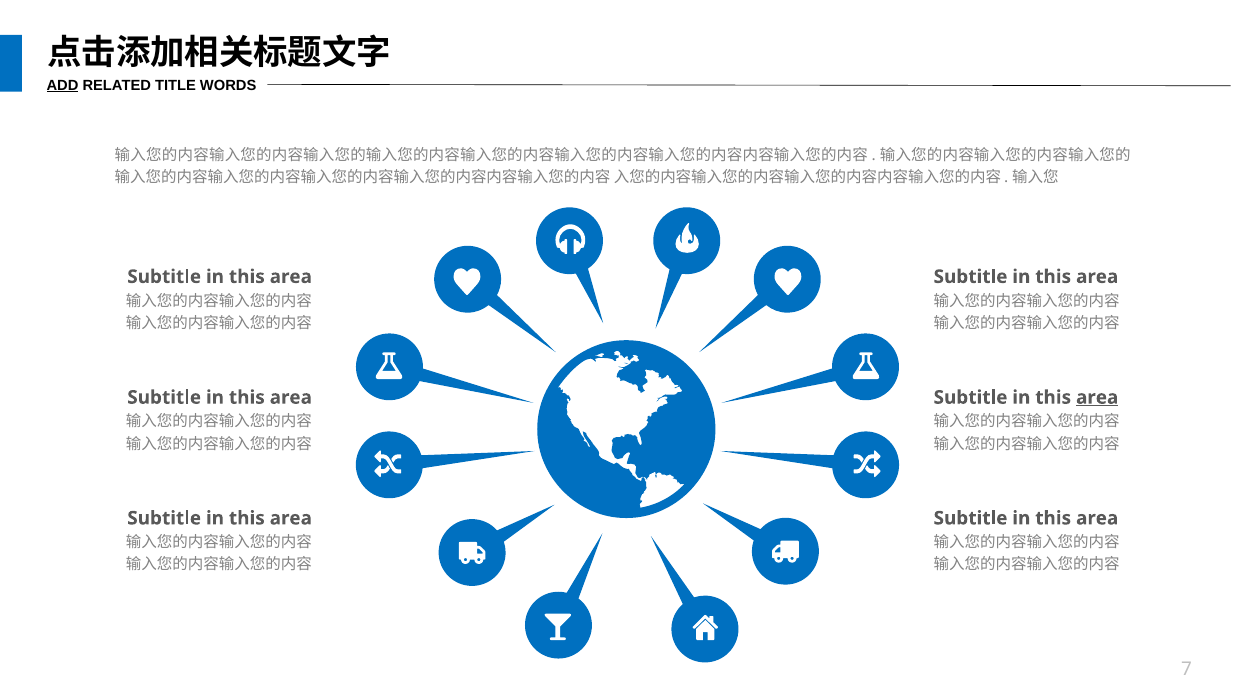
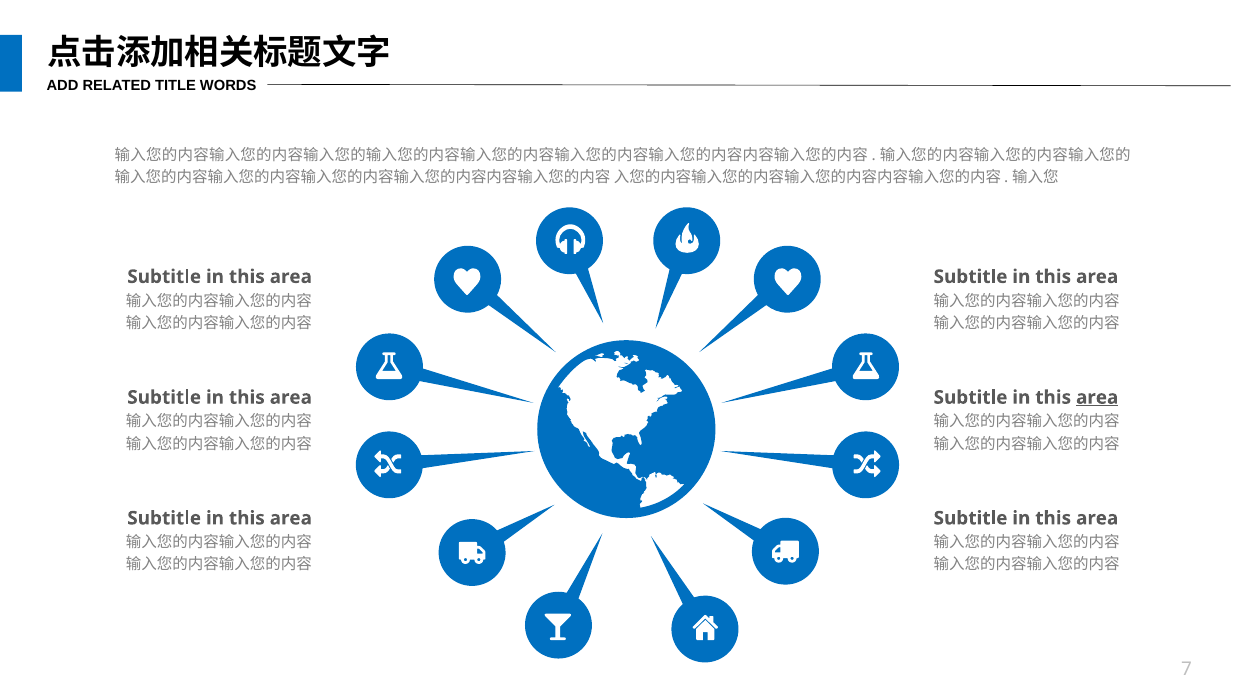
ADD underline: present -> none
